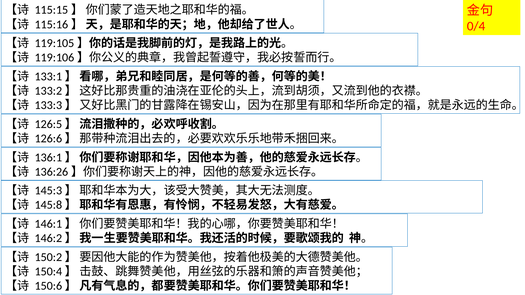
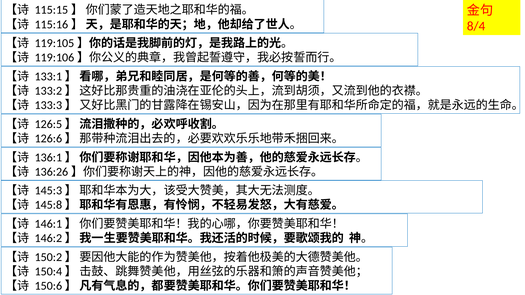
0/4: 0/4 -> 8/4
